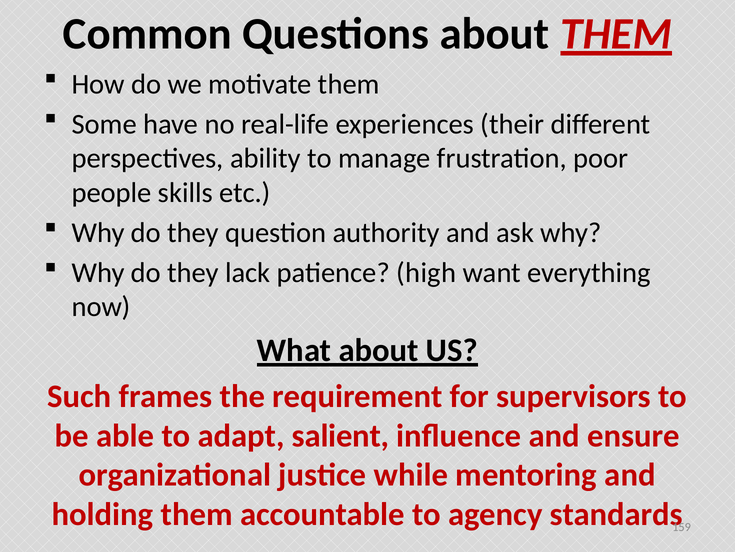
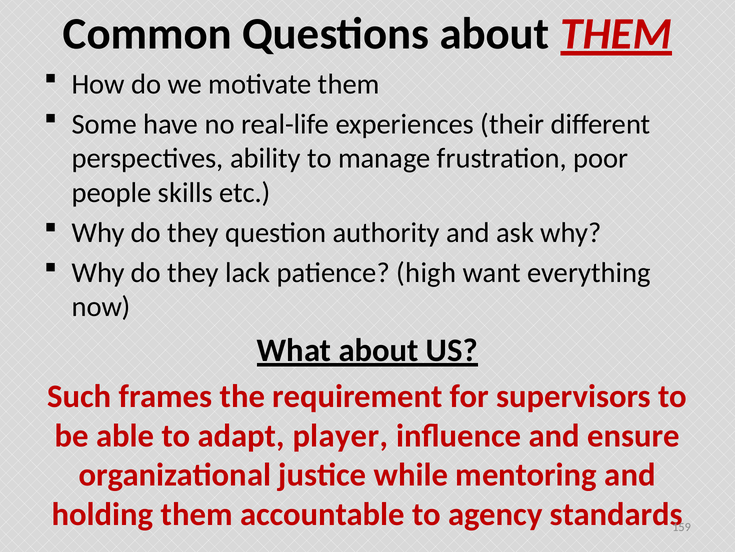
salient: salient -> player
